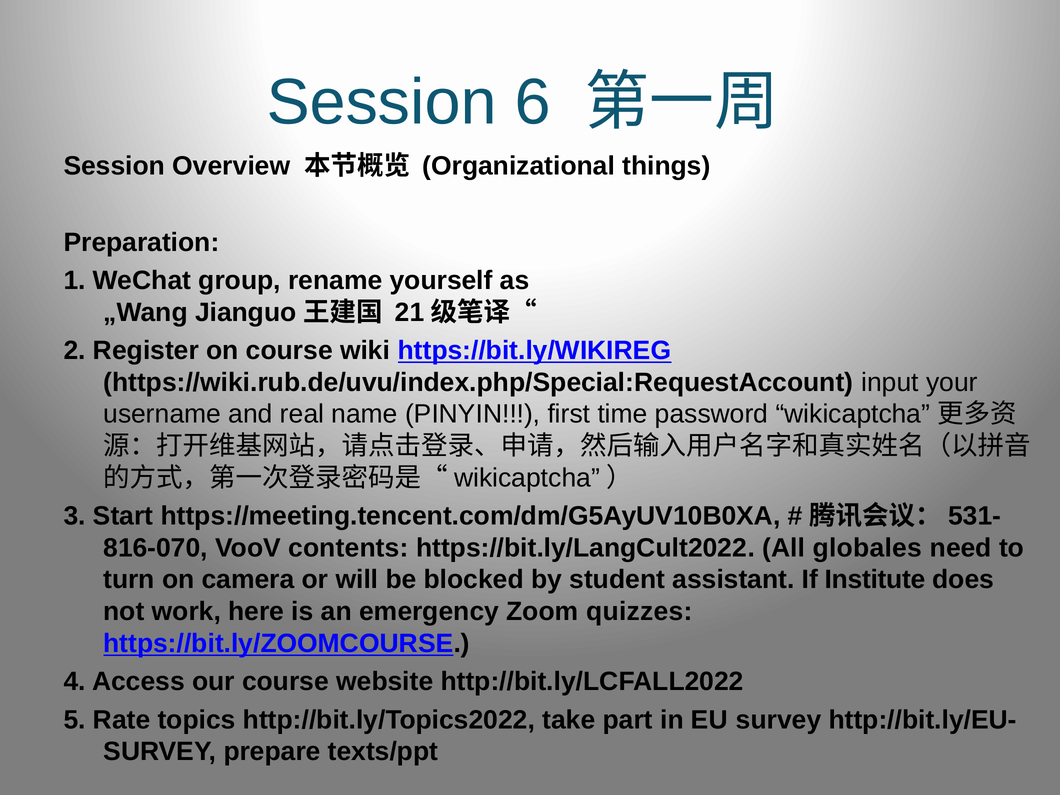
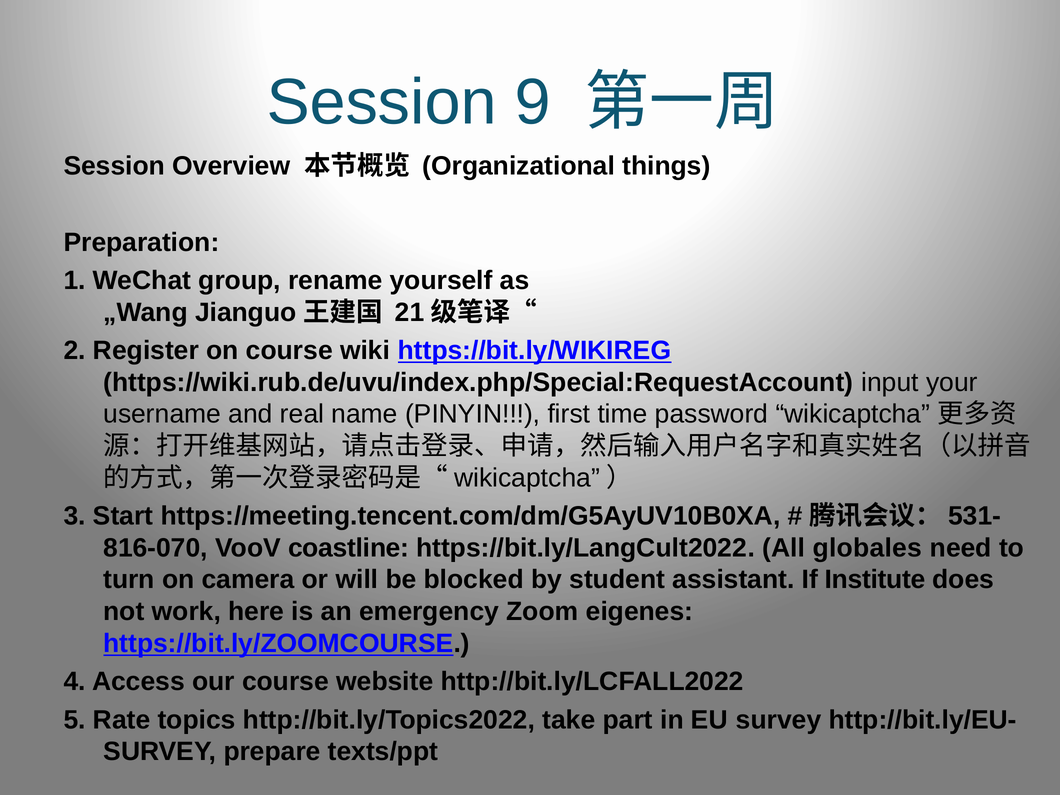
6: 6 -> 9
contents: contents -> coastline
quizzes: quizzes -> eigenes
